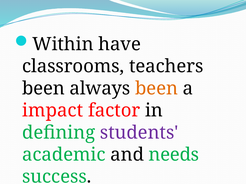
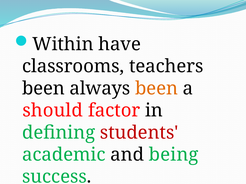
impact: impact -> should
students colour: purple -> red
needs: needs -> being
